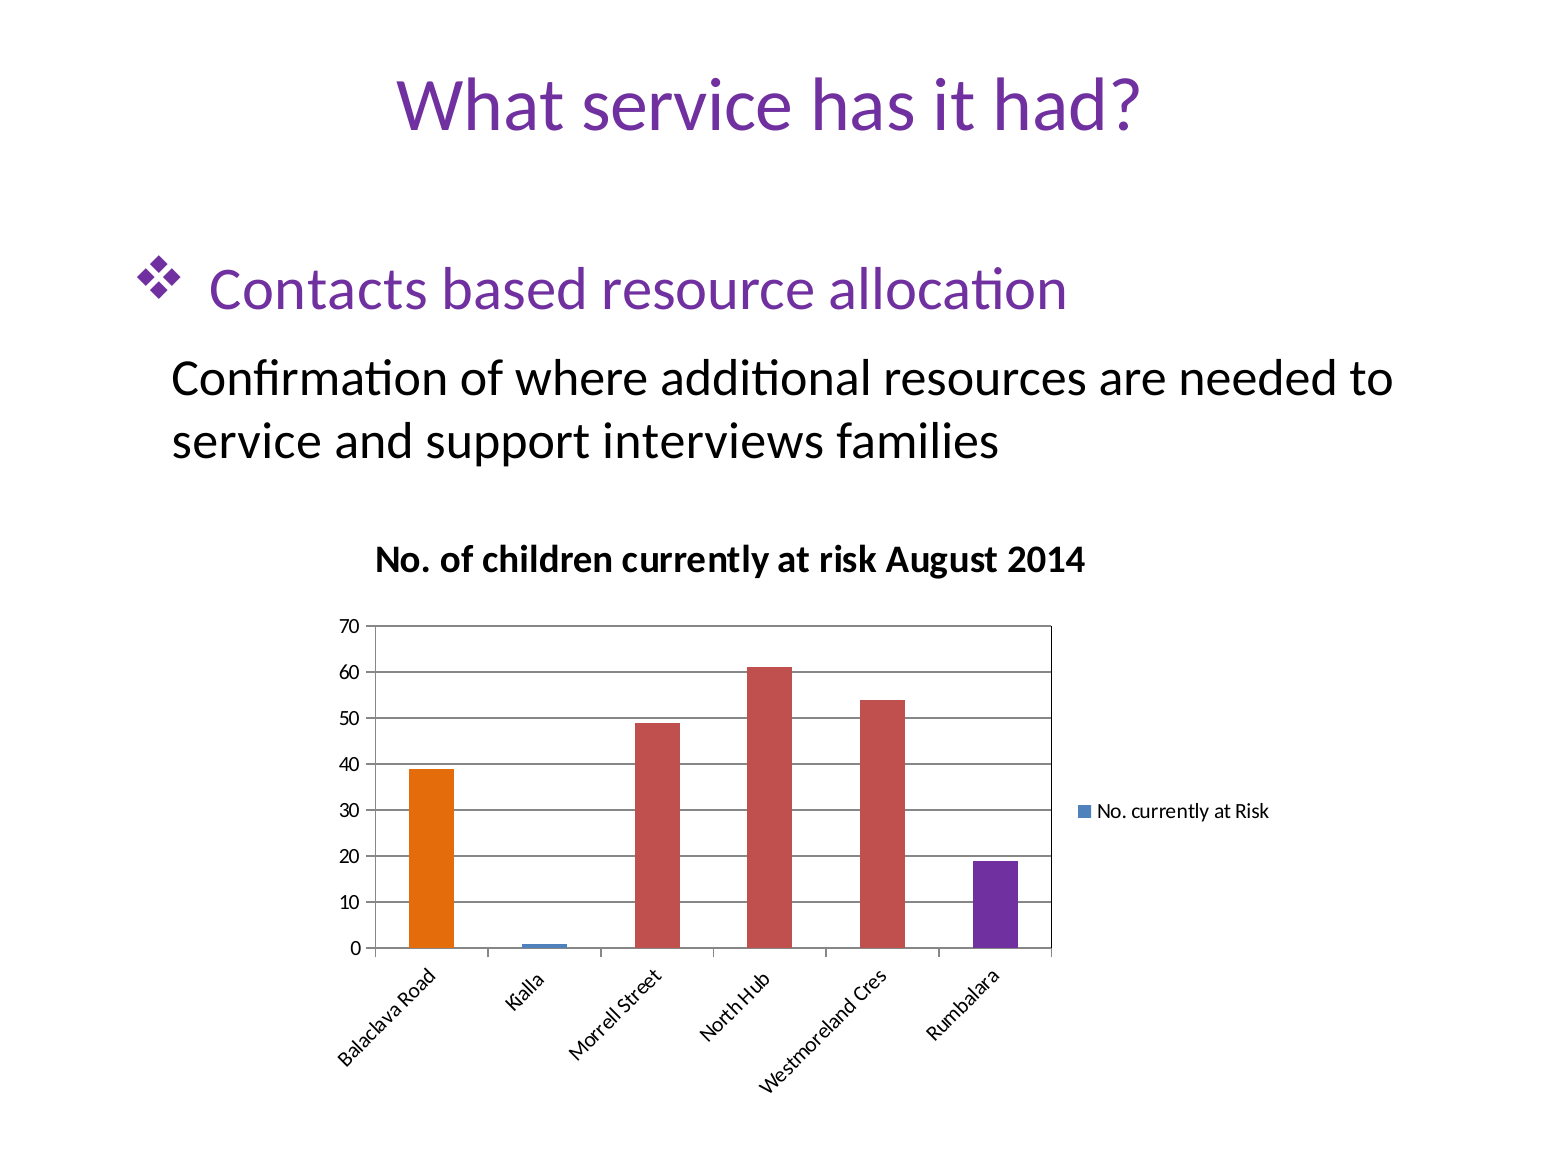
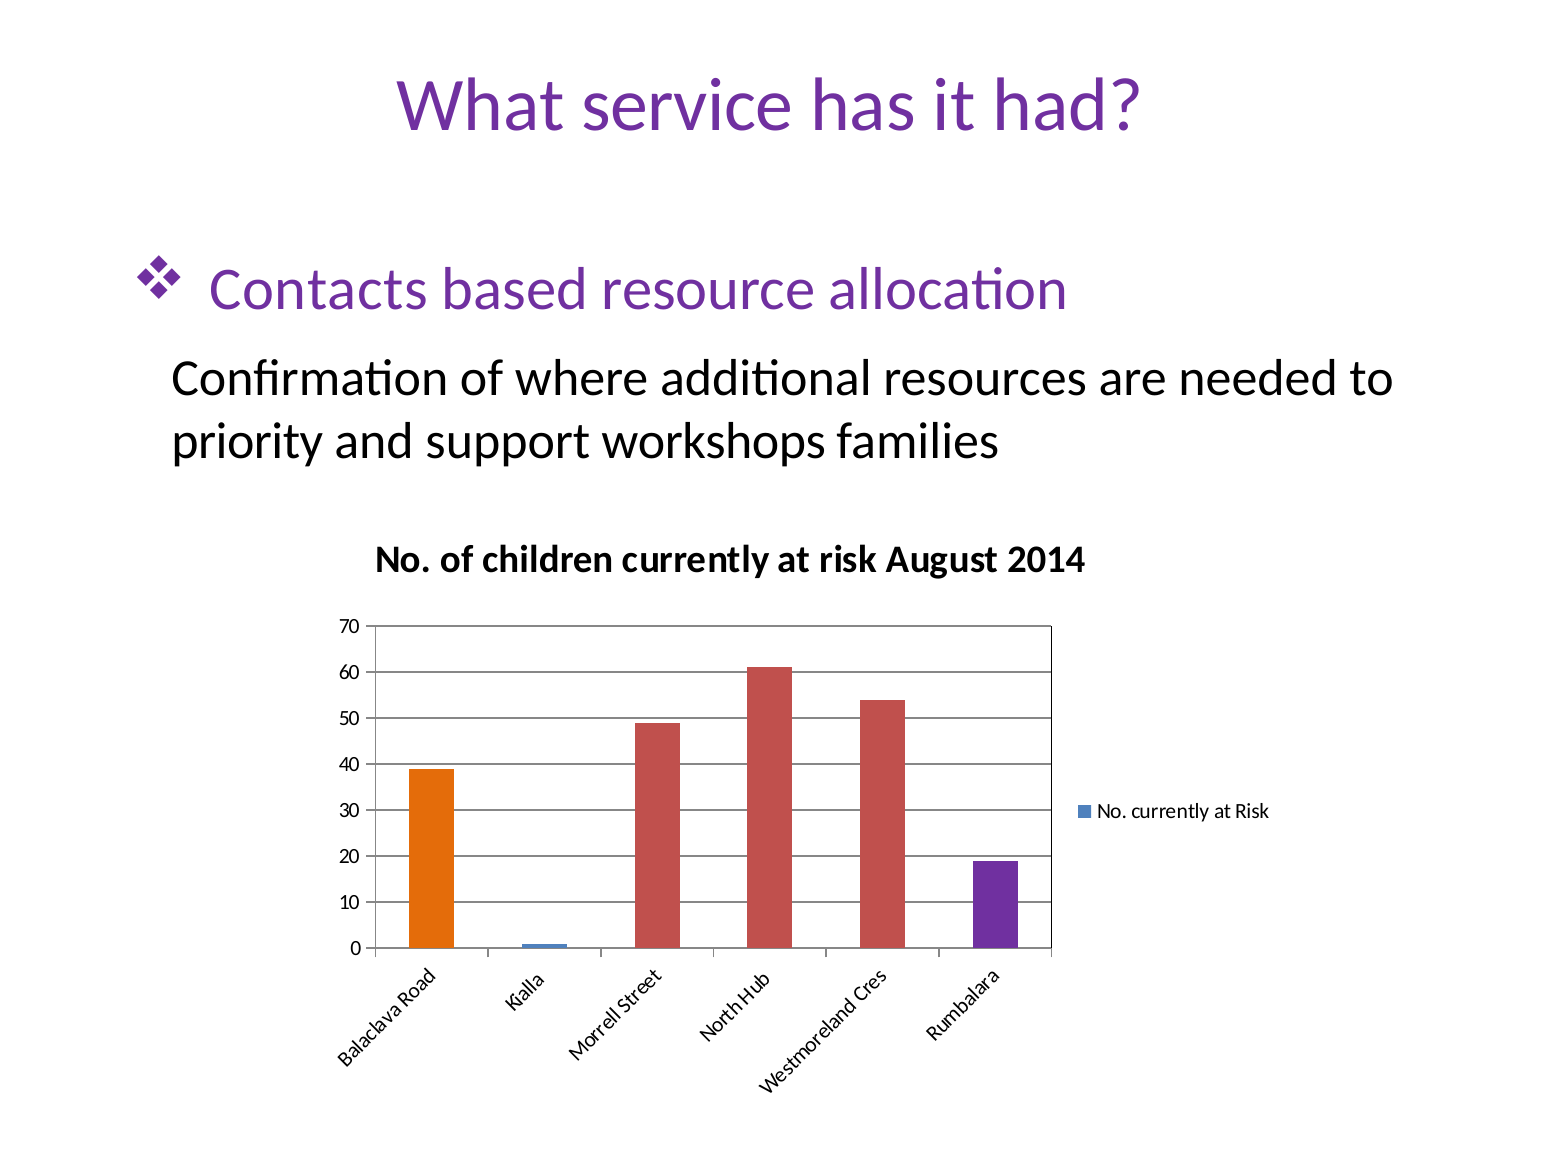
service at (247, 441): service -> priority
interviews: interviews -> workshops
